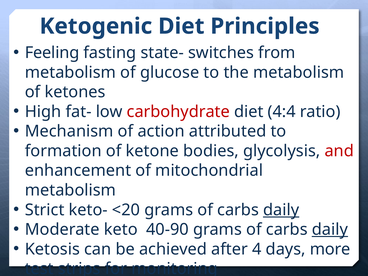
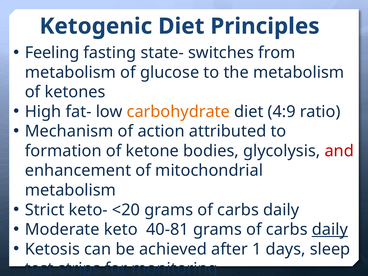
carbohydrate colour: red -> orange
4:4: 4:4 -> 4:9
daily at (281, 210) underline: present -> none
40-90: 40-90 -> 40-81
4: 4 -> 1
more: more -> sleep
